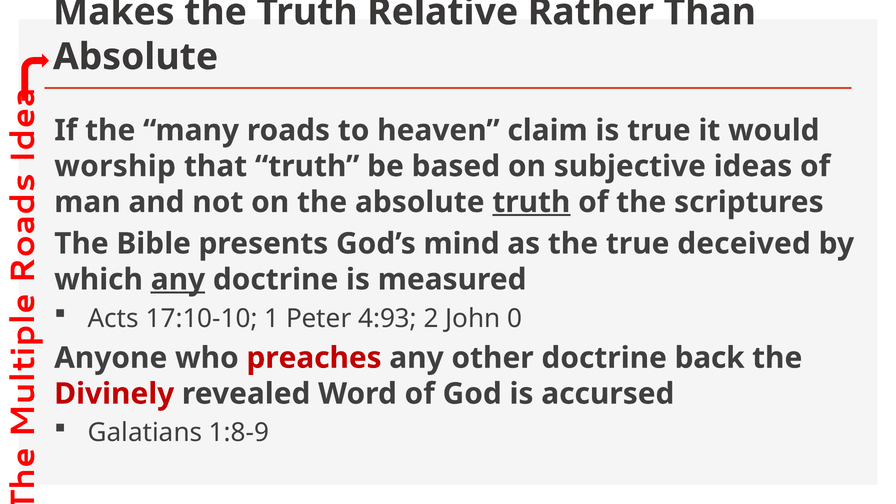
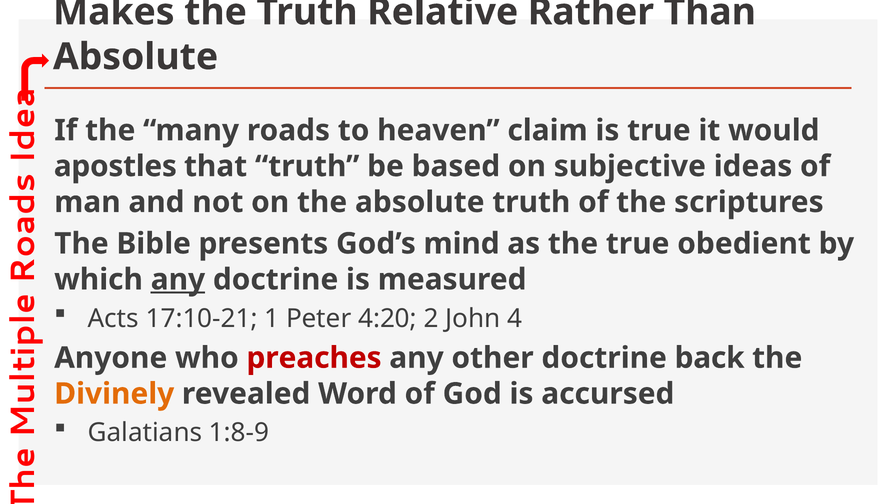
worship: worship -> apostles
truth at (531, 202) underline: present -> none
deceived: deceived -> obedient
17:10-10: 17:10-10 -> 17:10-21
4:93: 4:93 -> 4:20
0: 0 -> 4
Divinely colour: red -> orange
